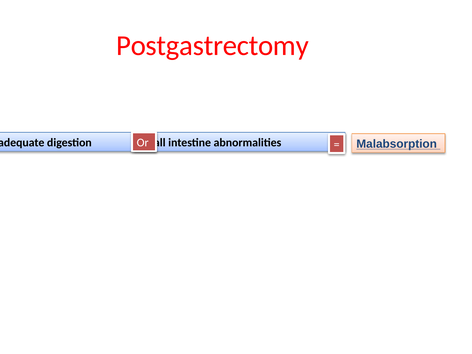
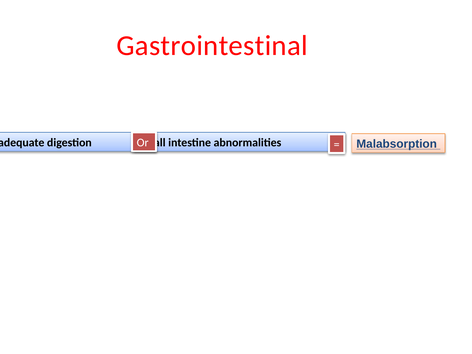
Postgastrectomy: Postgastrectomy -> Gastrointestinal
